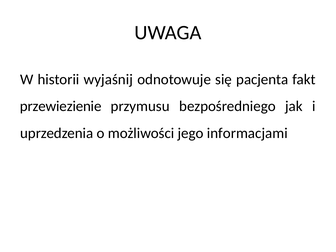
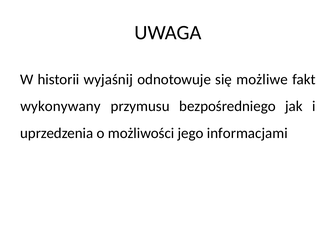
pacjenta: pacjenta -> możliwe
przewiezienie: przewiezienie -> wykonywany
